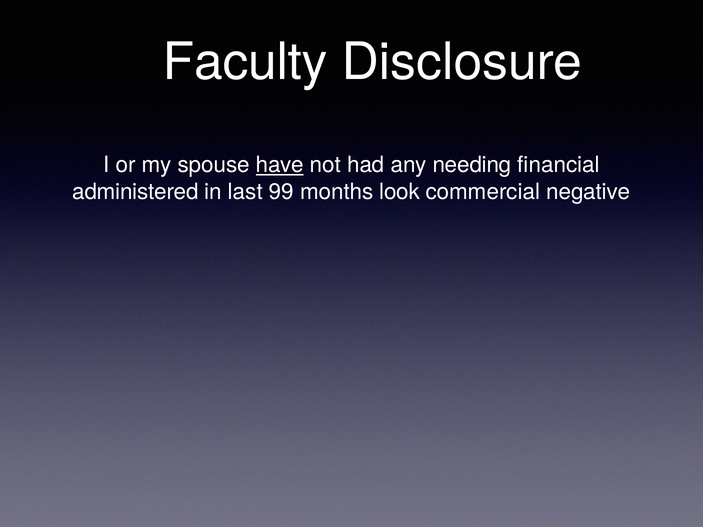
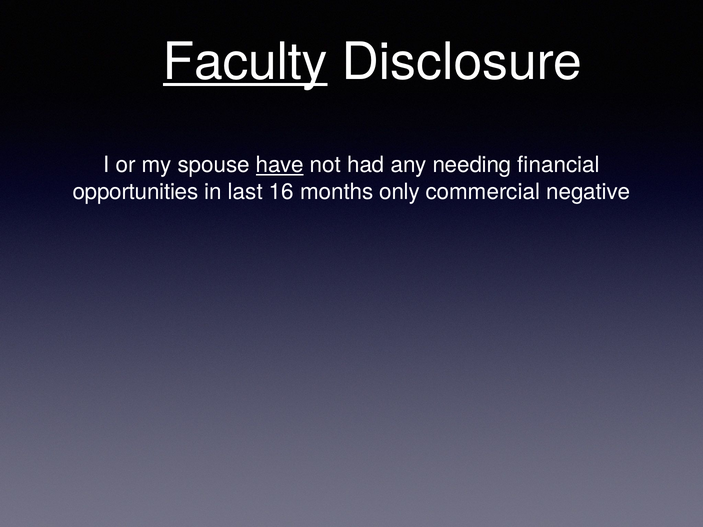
Faculty underline: none -> present
administered: administered -> opportunities
99: 99 -> 16
look: look -> only
